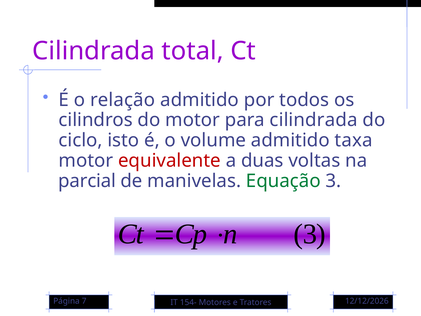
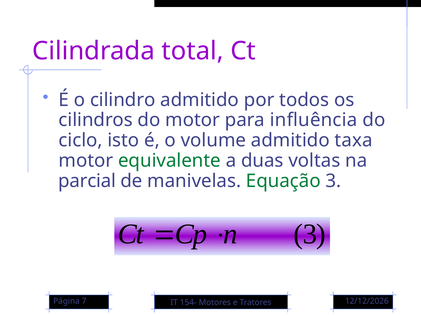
relação: relação -> cilindro
para cilindrada: cilindrada -> influência
equivalente colour: red -> green
